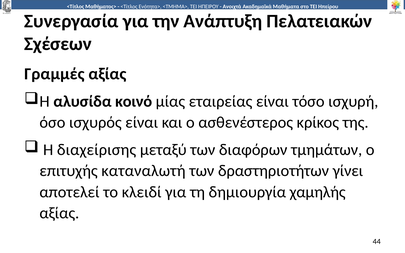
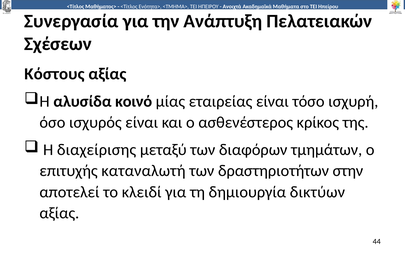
Γραμμές: Γραμμές -> Κόστους
γίνει: γίνει -> στην
χαμηλής: χαμηλής -> δικτύων
